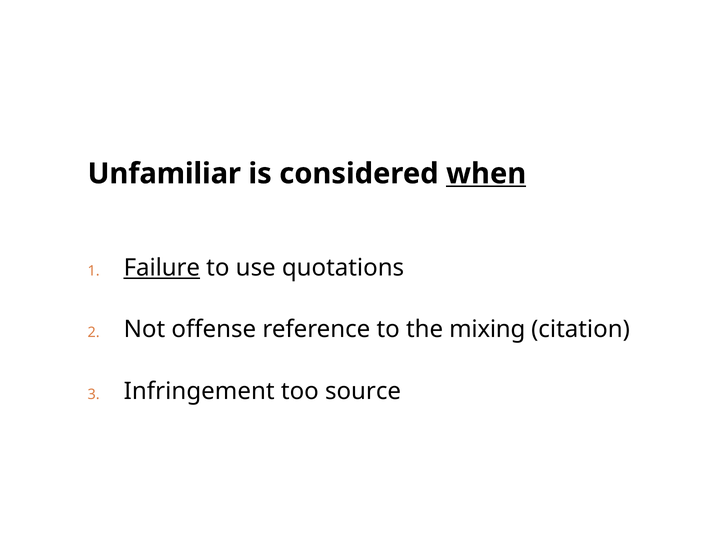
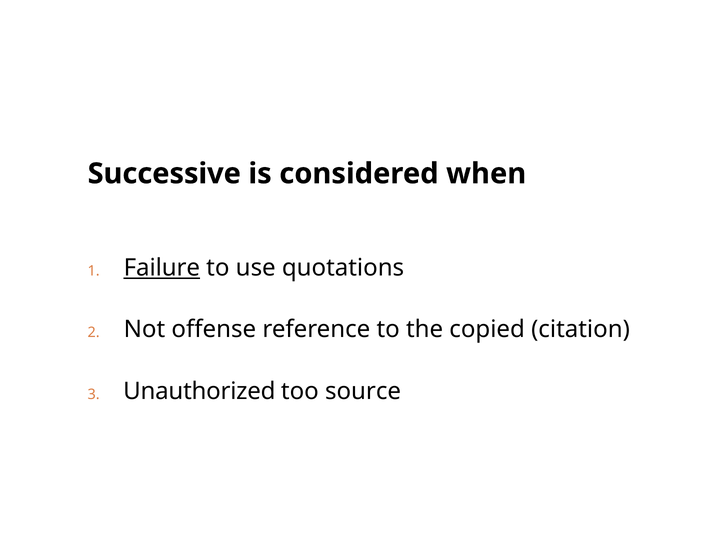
Unfamiliar: Unfamiliar -> Successive
when underline: present -> none
mixing: mixing -> copied
Infringement: Infringement -> Unauthorized
